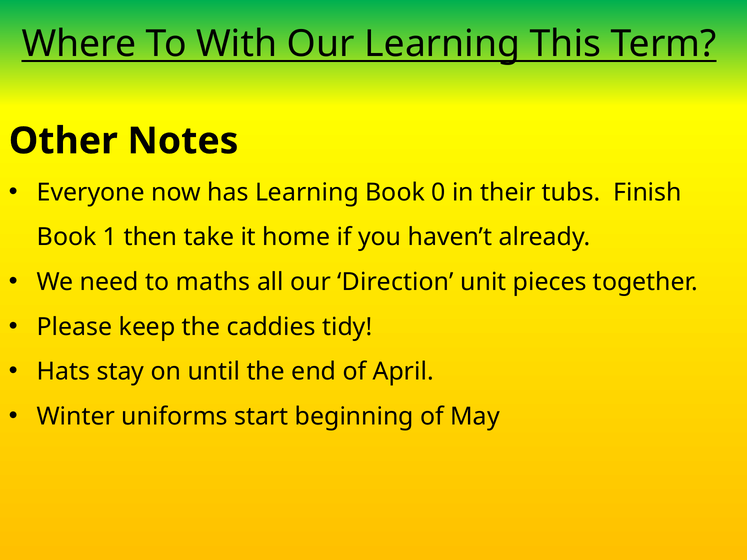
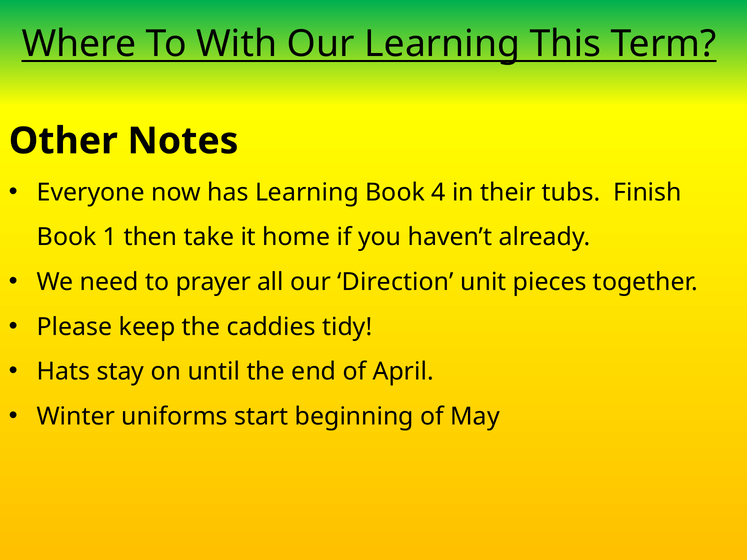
0: 0 -> 4
maths: maths -> prayer
